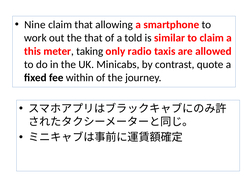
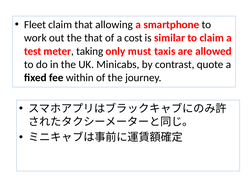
Nine: Nine -> Fleet
told: told -> cost
this: this -> test
radio: radio -> must
